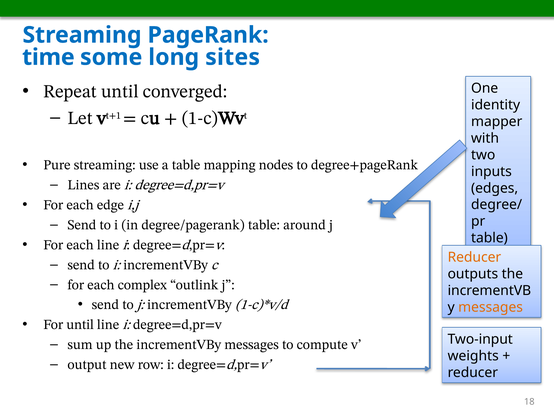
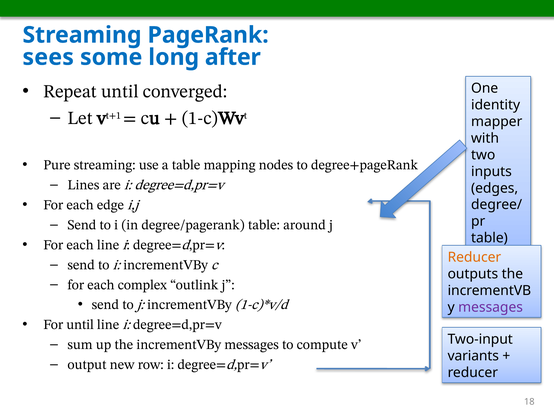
time: time -> sees
sites: sites -> after
messages at (491, 307) colour: orange -> purple
weights: weights -> variants
